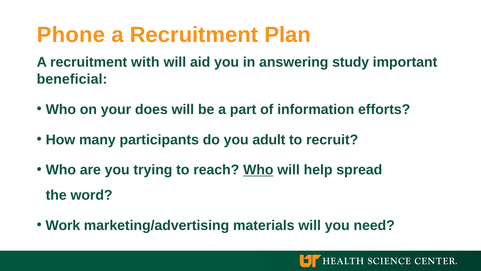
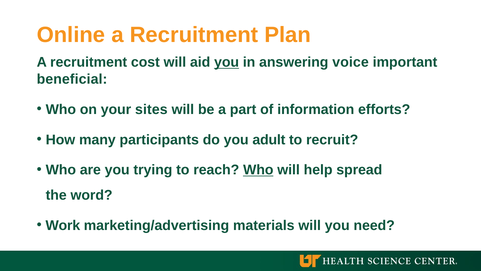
Phone: Phone -> Online
with: with -> cost
you at (227, 62) underline: none -> present
study: study -> voice
does: does -> sites
